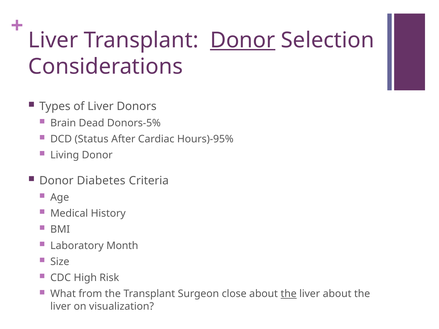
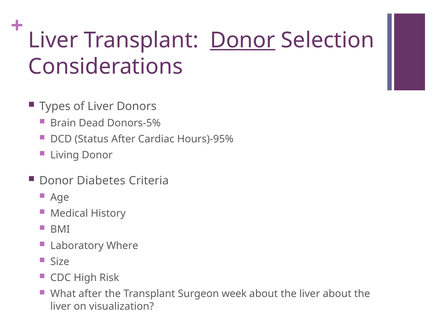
Month: Month -> Where
What from: from -> after
close: close -> week
the at (289, 294) underline: present -> none
